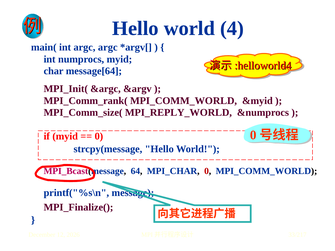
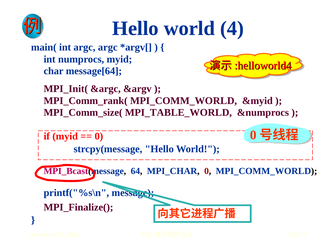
MPI_REPLY_WORLD: MPI_REPLY_WORLD -> MPI_TABLE_WORLD
